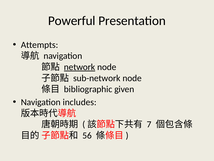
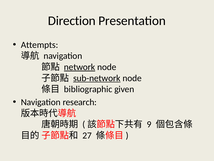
Powerful: Powerful -> Direction
sub-network underline: none -> present
includes: includes -> research
7: 7 -> 9
56: 56 -> 27
